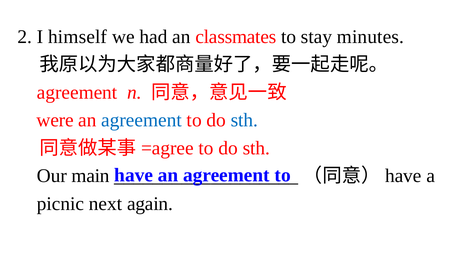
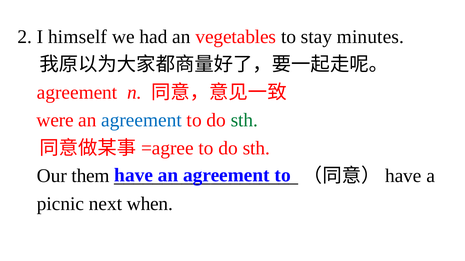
classmates: classmates -> vegetables
sth at (244, 120) colour: blue -> green
main: main -> them
again: again -> when
